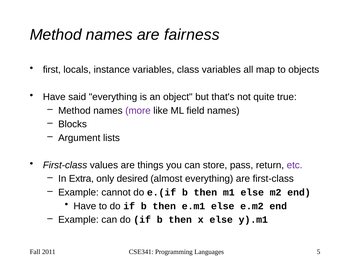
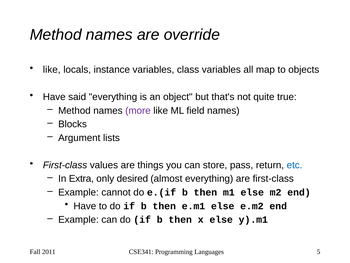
fairness: fairness -> override
first at (52, 70): first -> like
etc colour: purple -> blue
